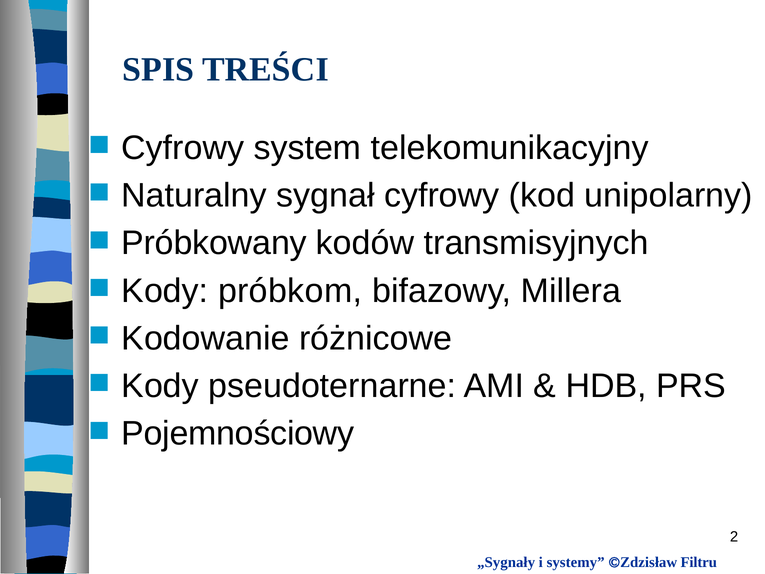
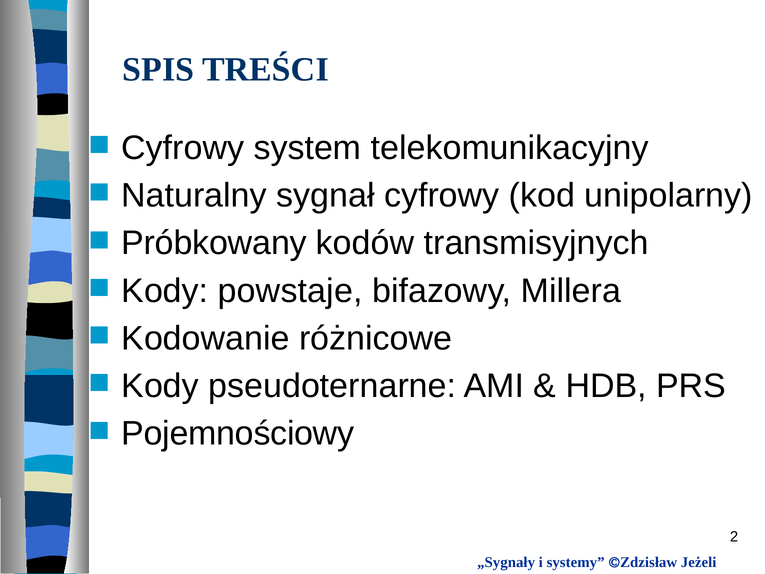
próbkom: próbkom -> powstaje
Filtru: Filtru -> Jeżeli
